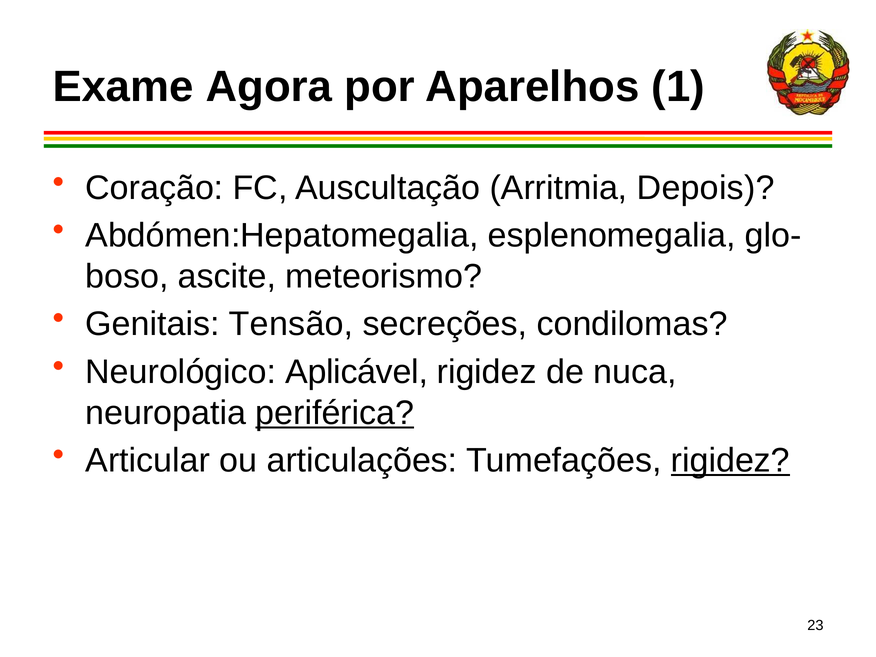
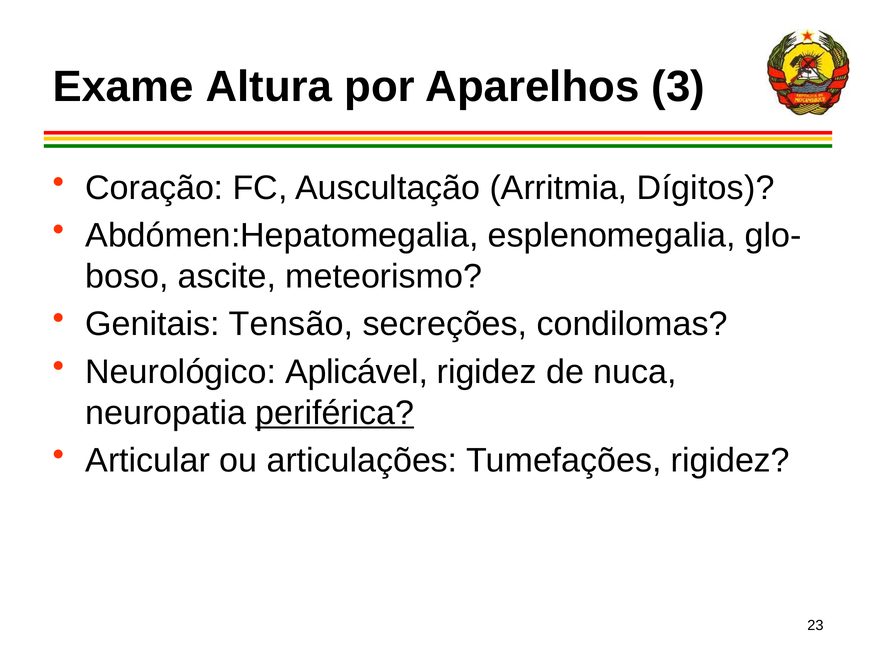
Agora: Agora -> Altura
1: 1 -> 3
Depois: Depois -> Dígitos
rigidez at (730, 461) underline: present -> none
